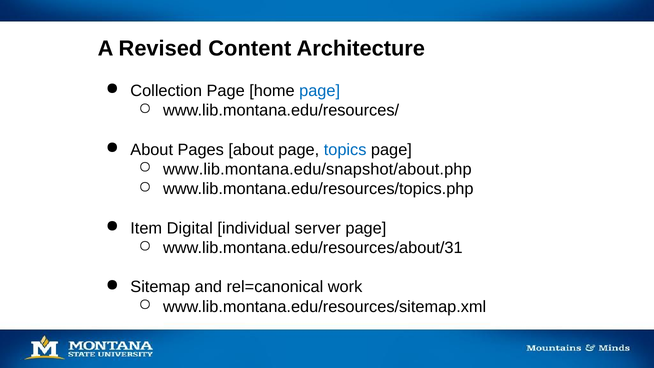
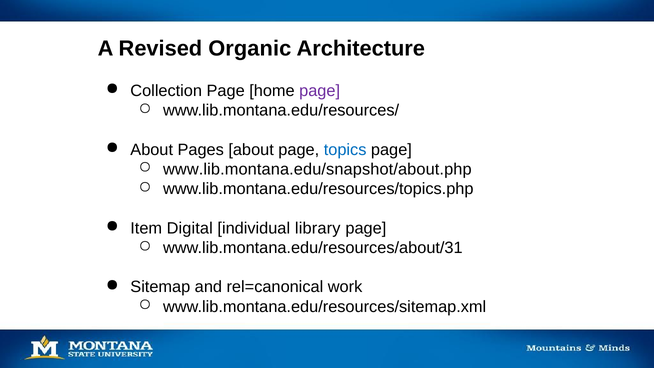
Content: Content -> Organic
page at (320, 91) colour: blue -> purple
server: server -> library
